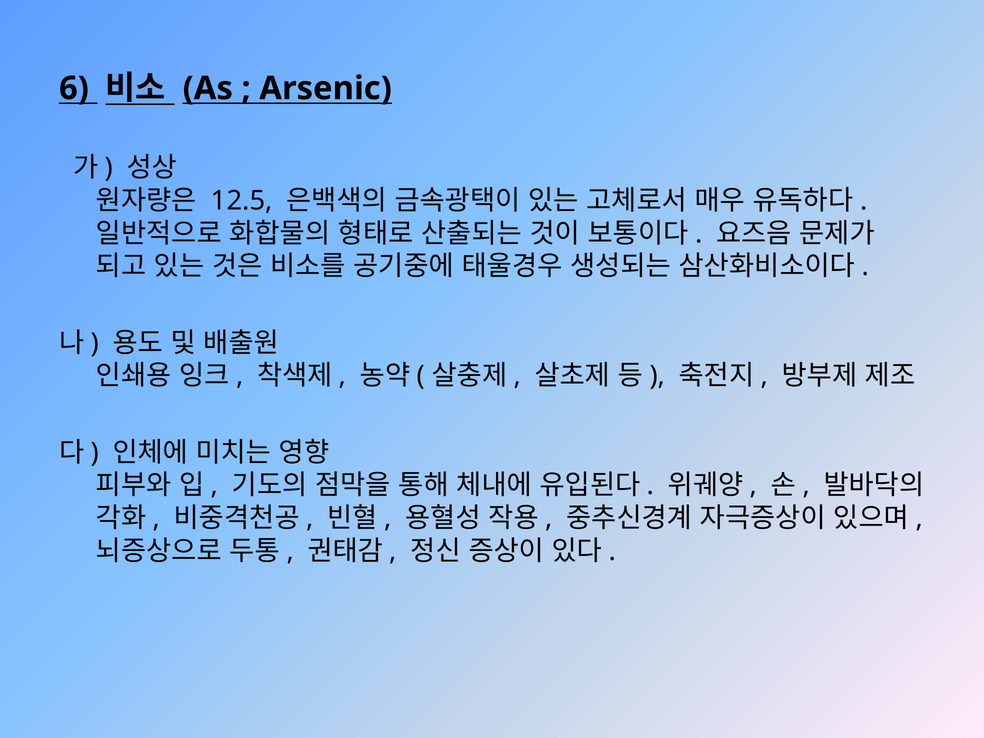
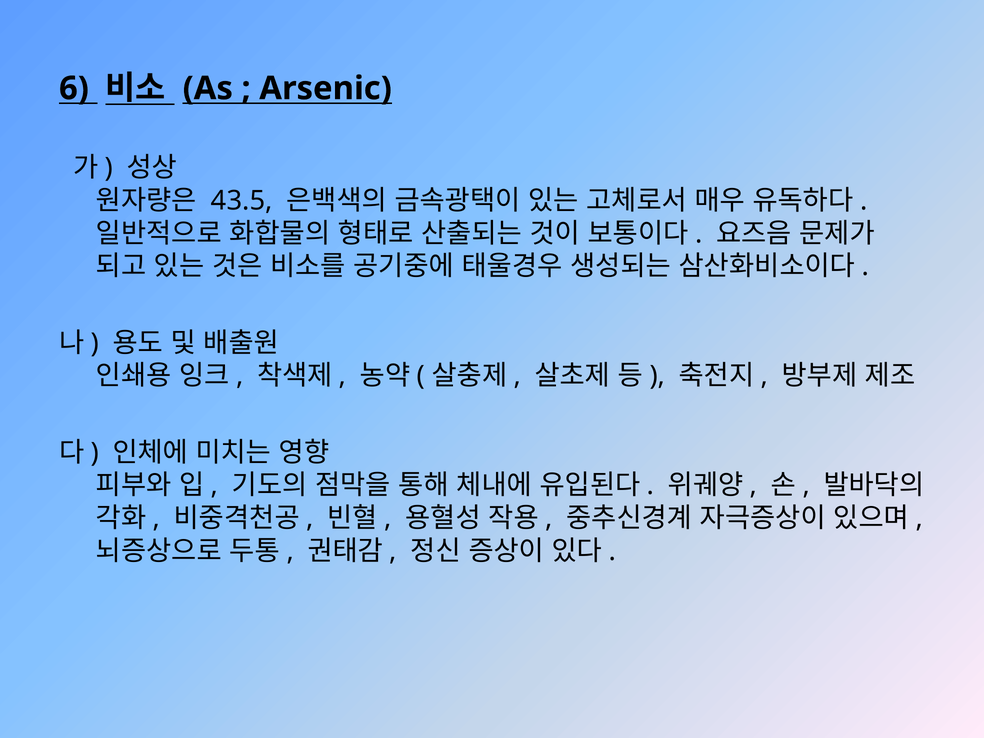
12.5: 12.5 -> 43.5
